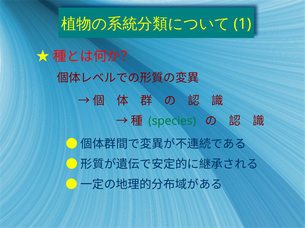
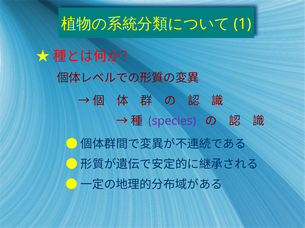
species colour: green -> purple
